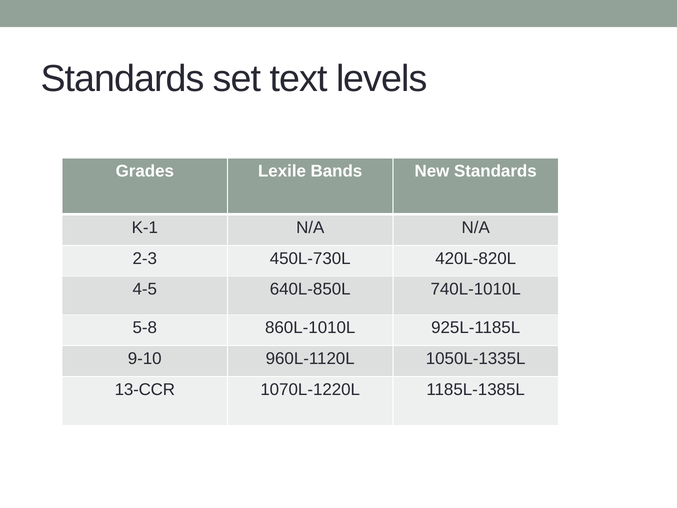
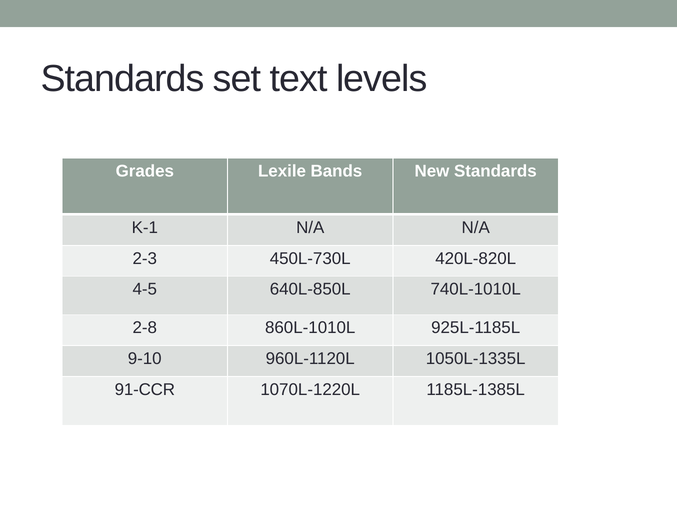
5-8: 5-8 -> 2-8
13-CCR: 13-CCR -> 91-CCR
